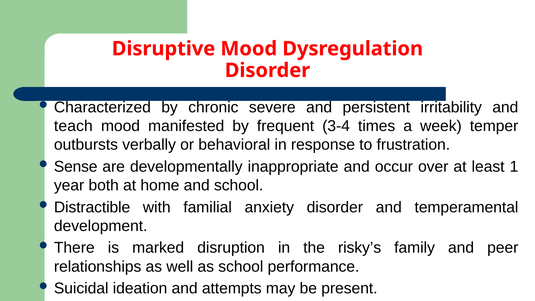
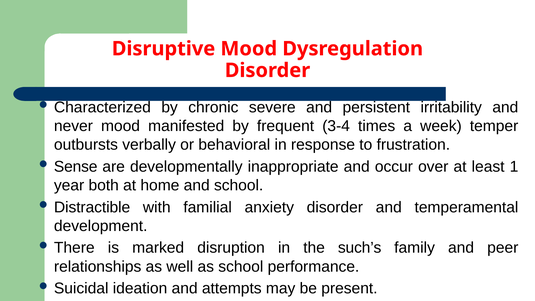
teach: teach -> never
risky’s: risky’s -> such’s
